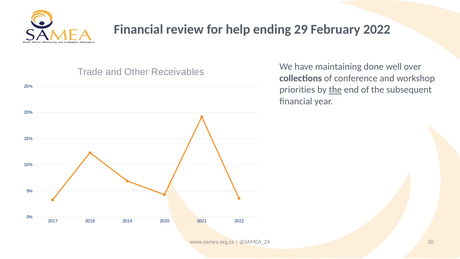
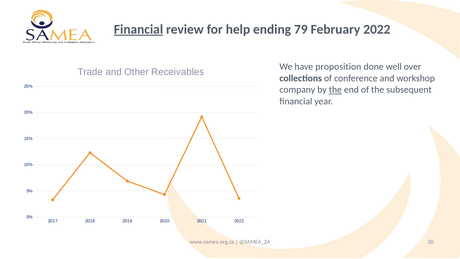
Financial at (139, 29) underline: none -> present
29: 29 -> 79
maintaining: maintaining -> proposition
priorities: priorities -> company
